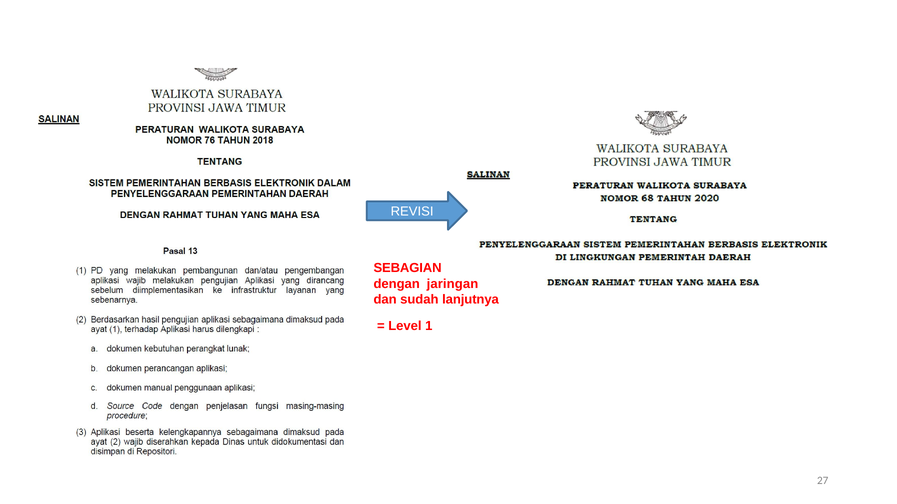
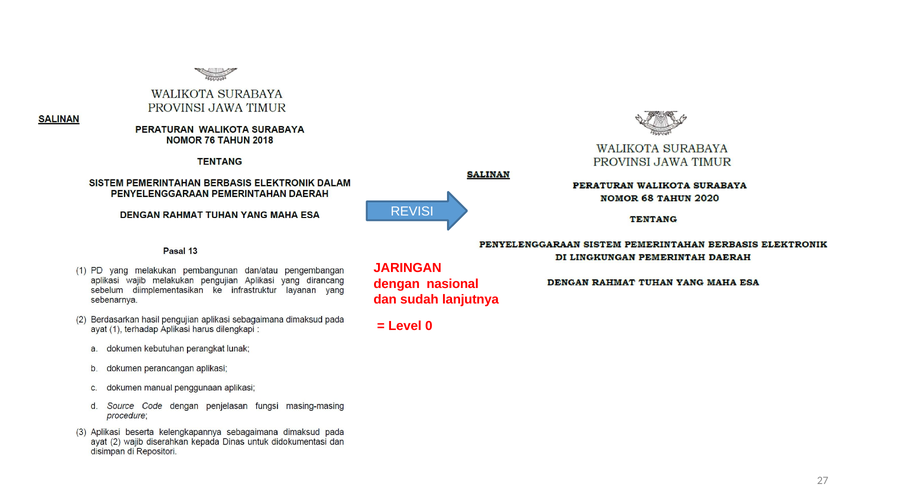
SEBAGIAN: SEBAGIAN -> JARINGAN
jaringan: jaringan -> nasional
1: 1 -> 0
